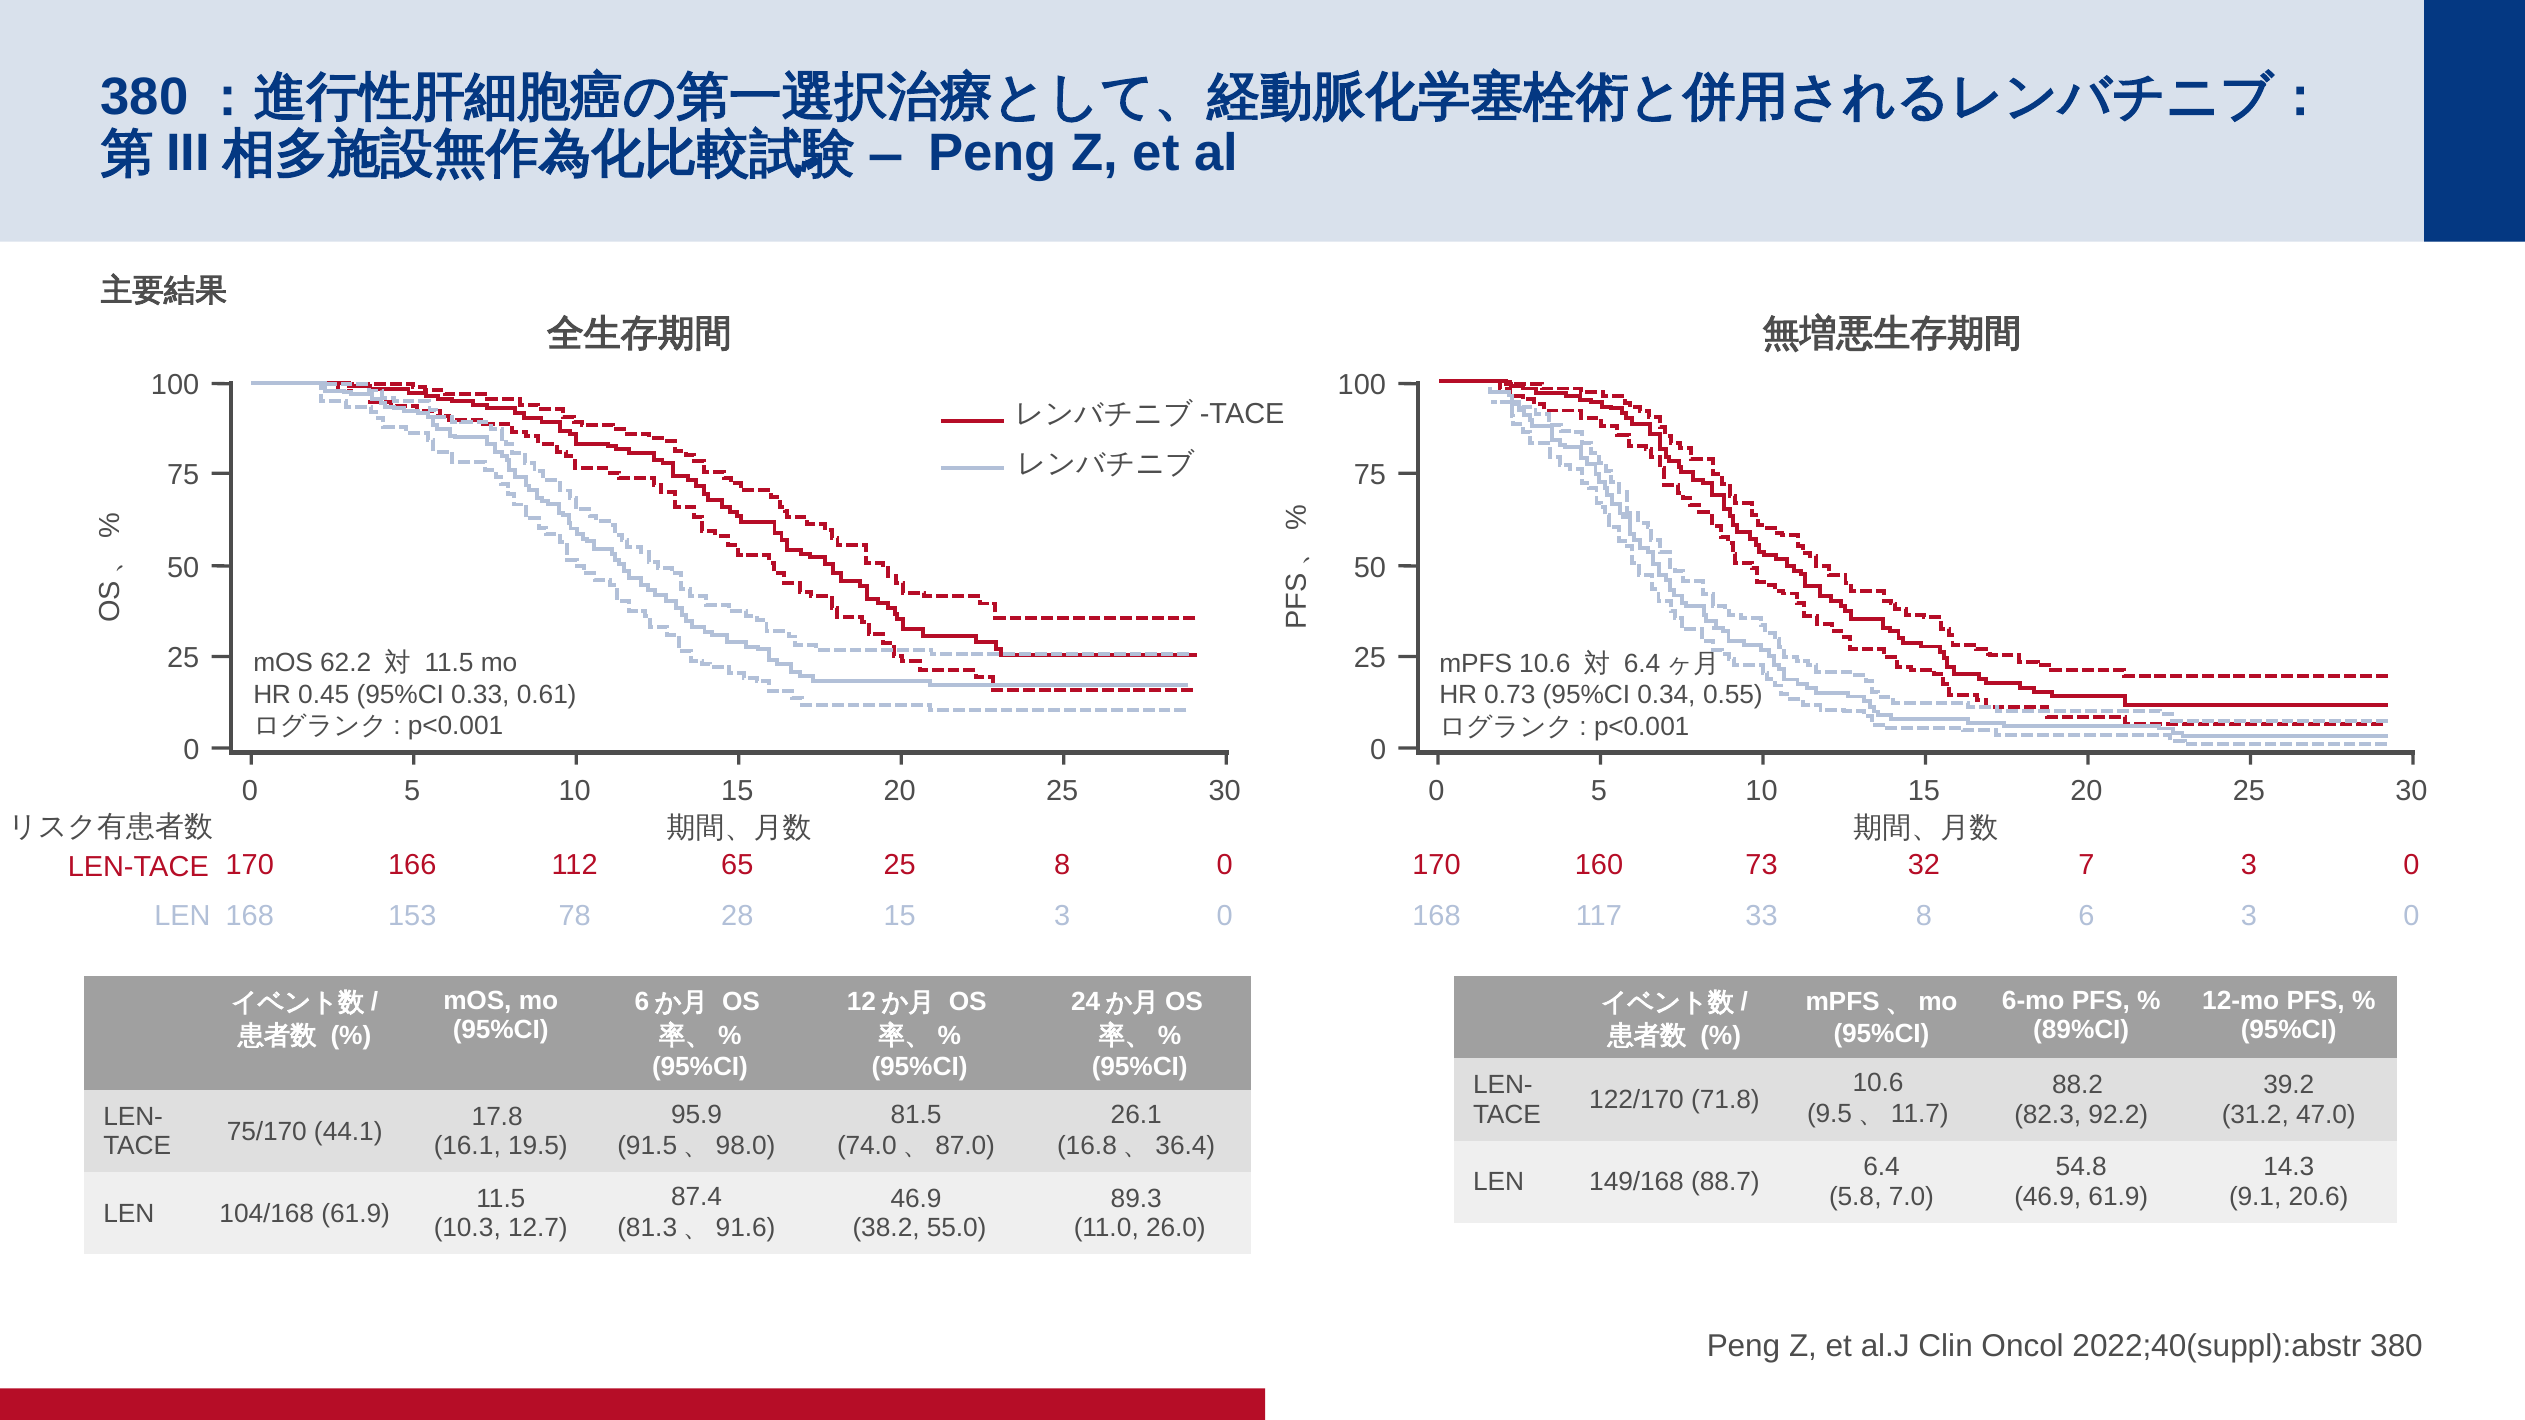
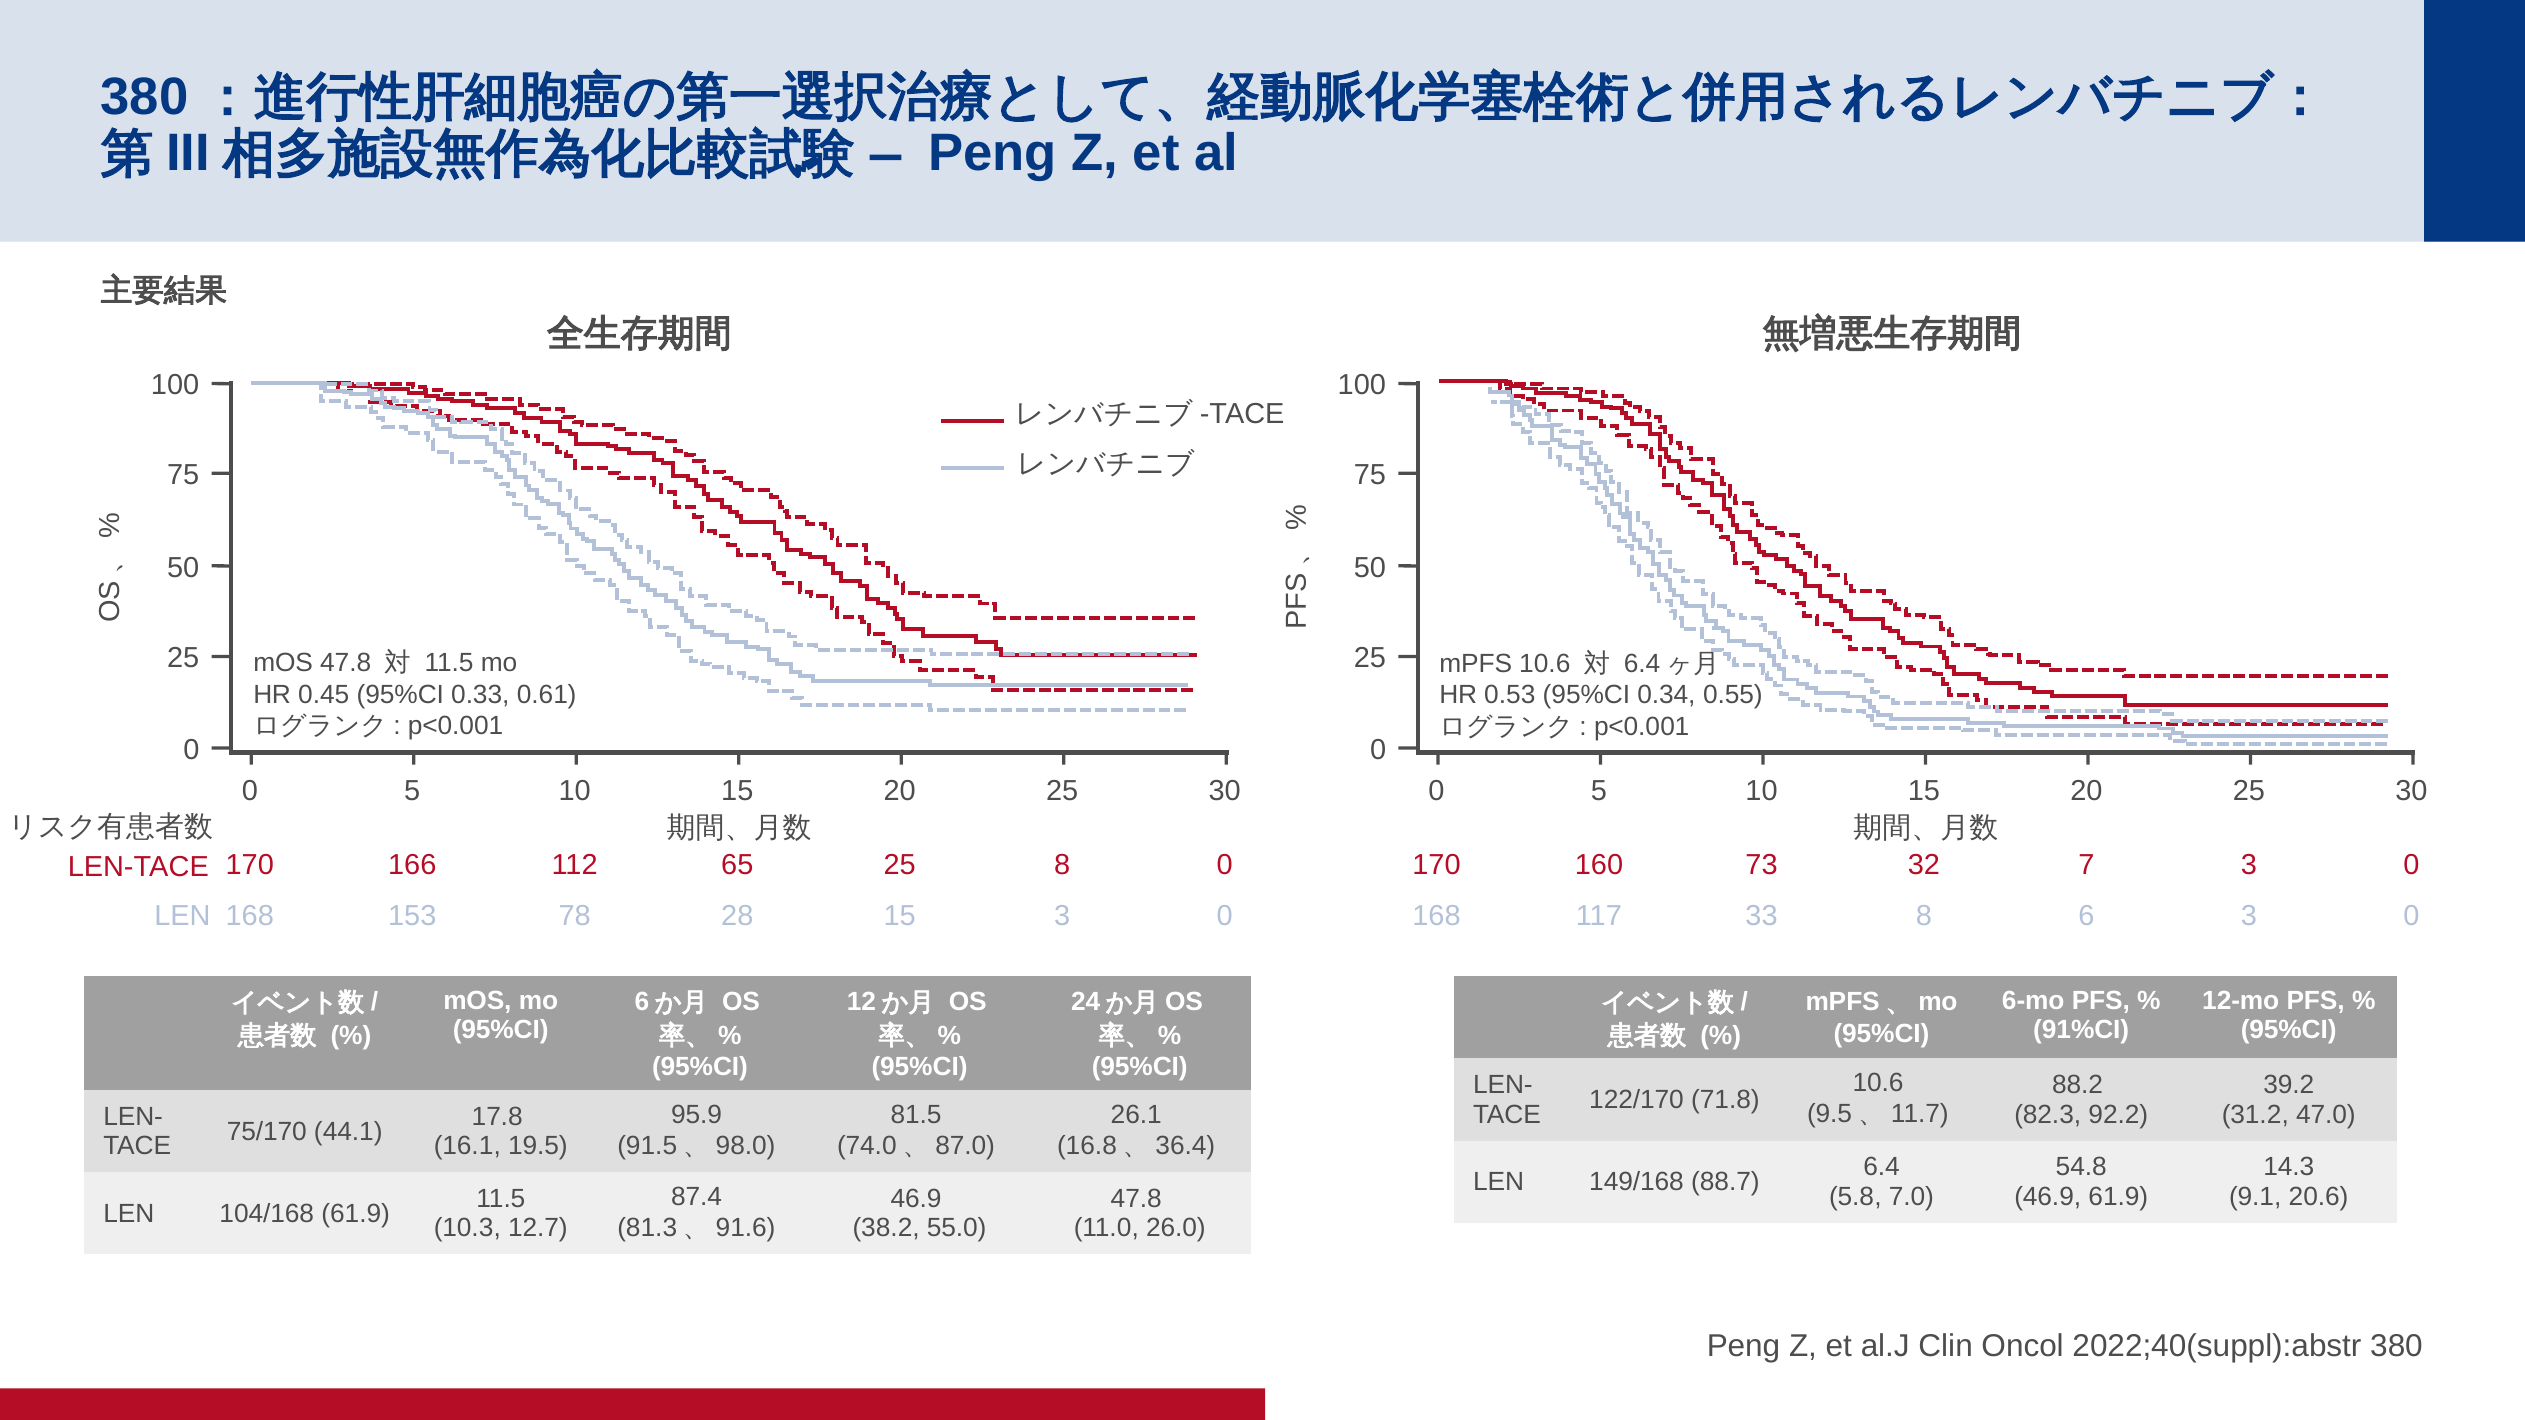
mOS 62.2: 62.2 -> 47.8
0.73: 0.73 -> 0.53
89%CI: 89%CI -> 91%CI
89.3 at (1136, 1199): 89.3 -> 47.8
